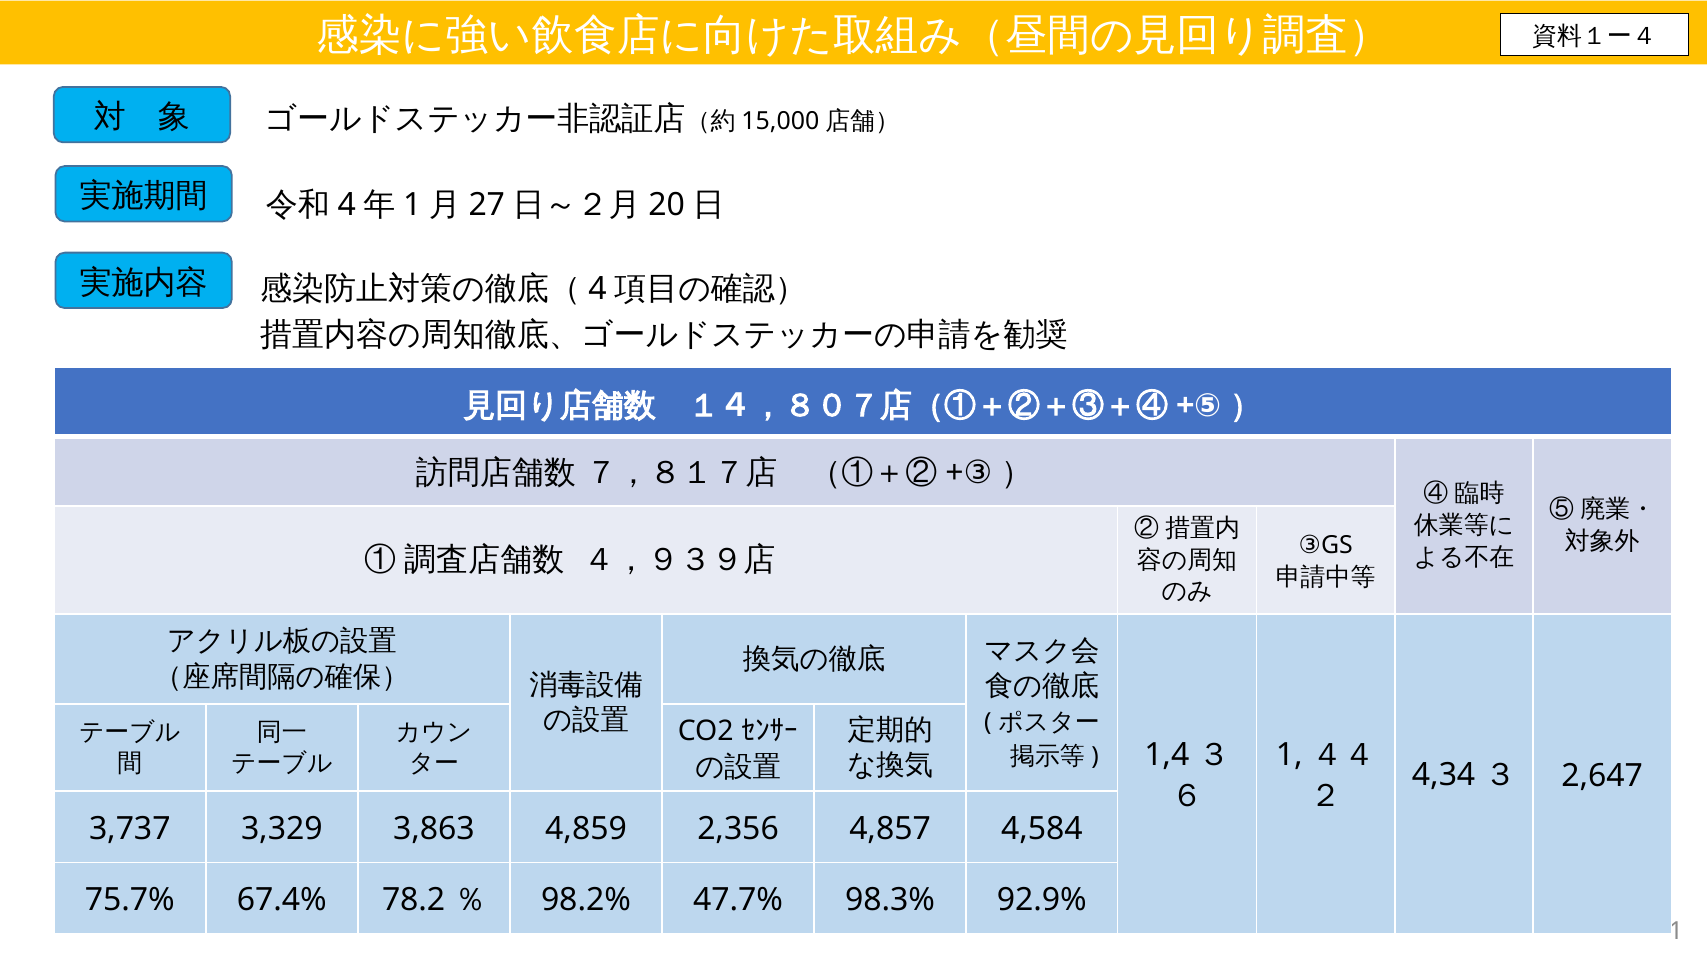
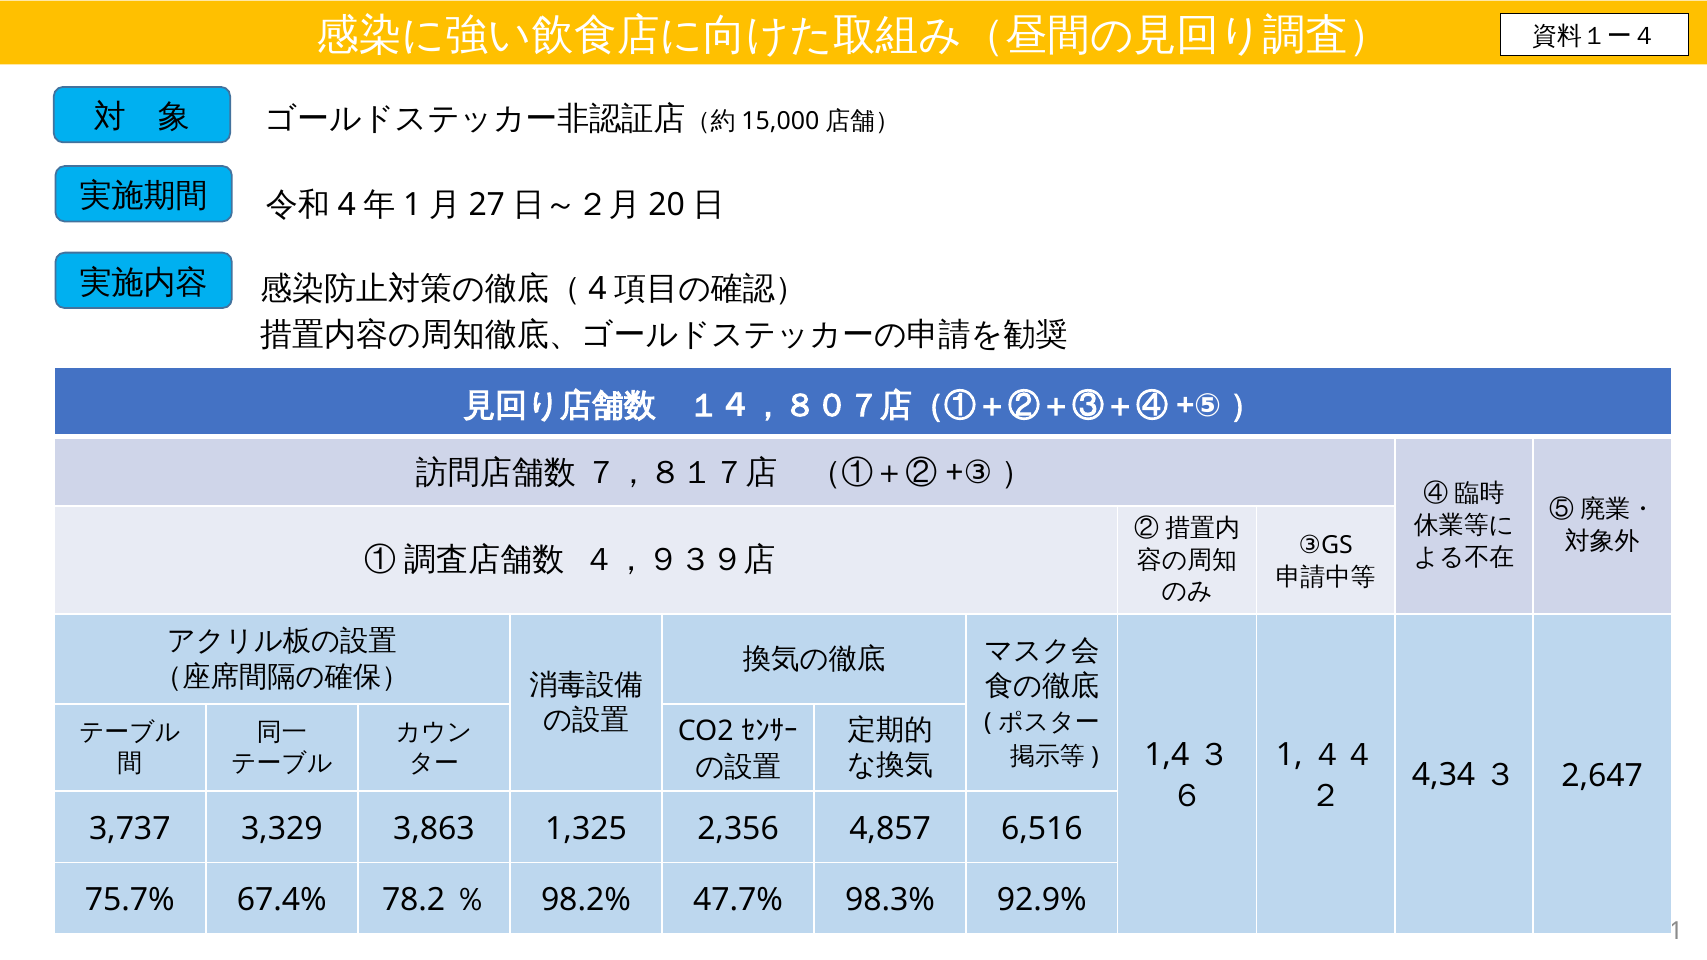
4,859: 4,859 -> 1,325
4,584: 4,584 -> 6,516
